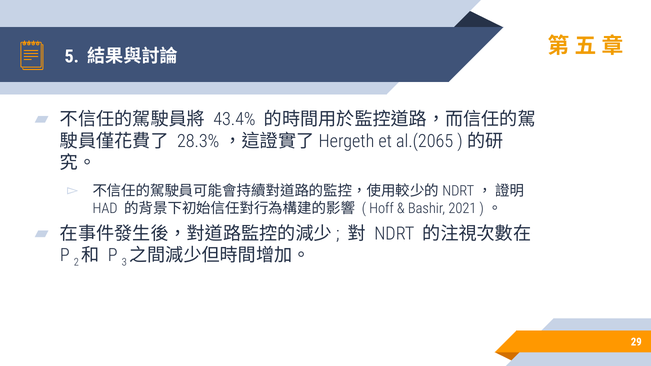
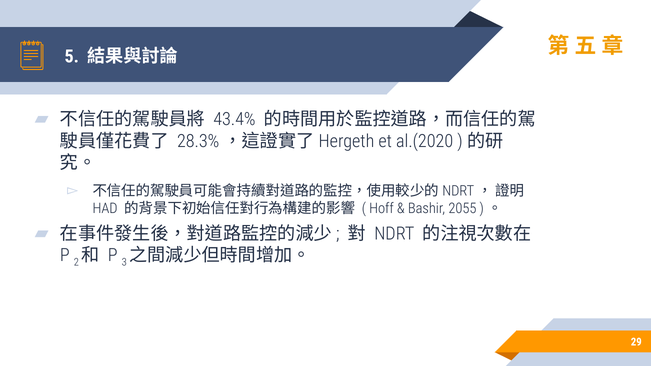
al.(2065: al.(2065 -> al.(2020
2021: 2021 -> 2055
